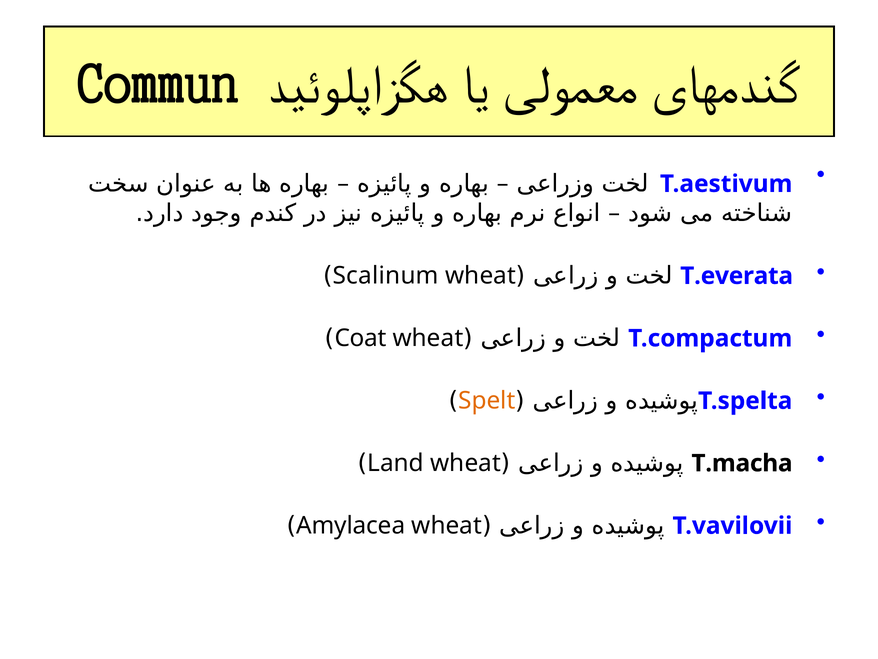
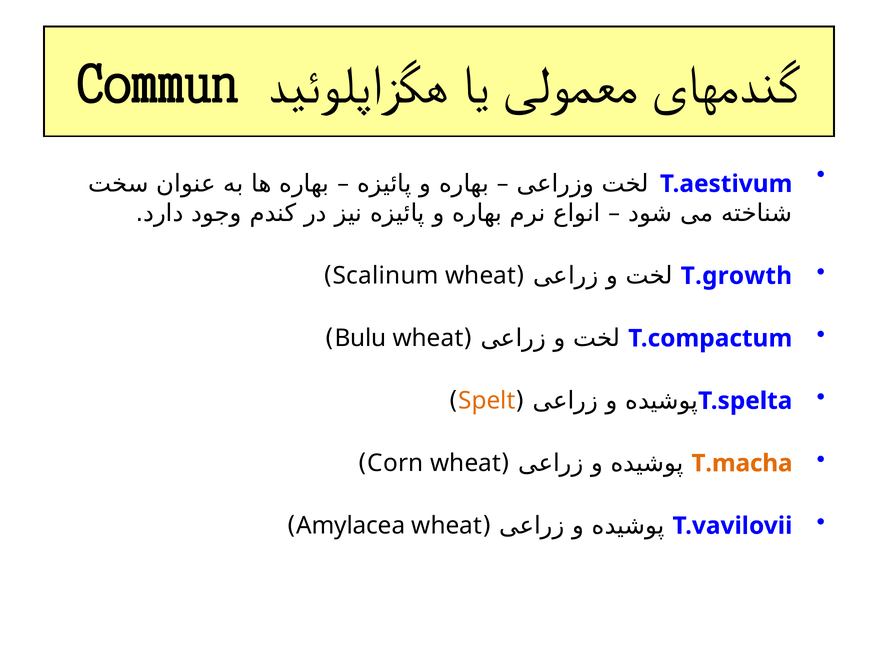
T.everata: T.everata -> T.growth
Coat: Coat -> Bulu
Land: Land -> Corn
T.macha colour: black -> orange
